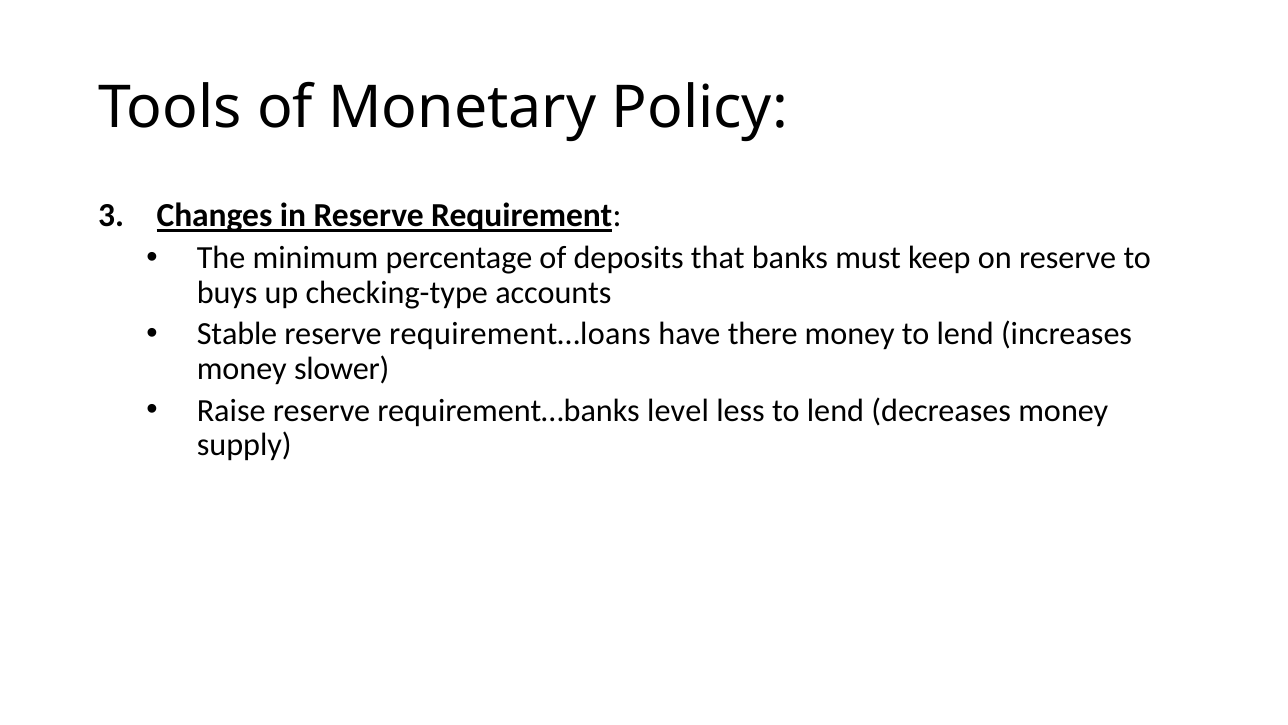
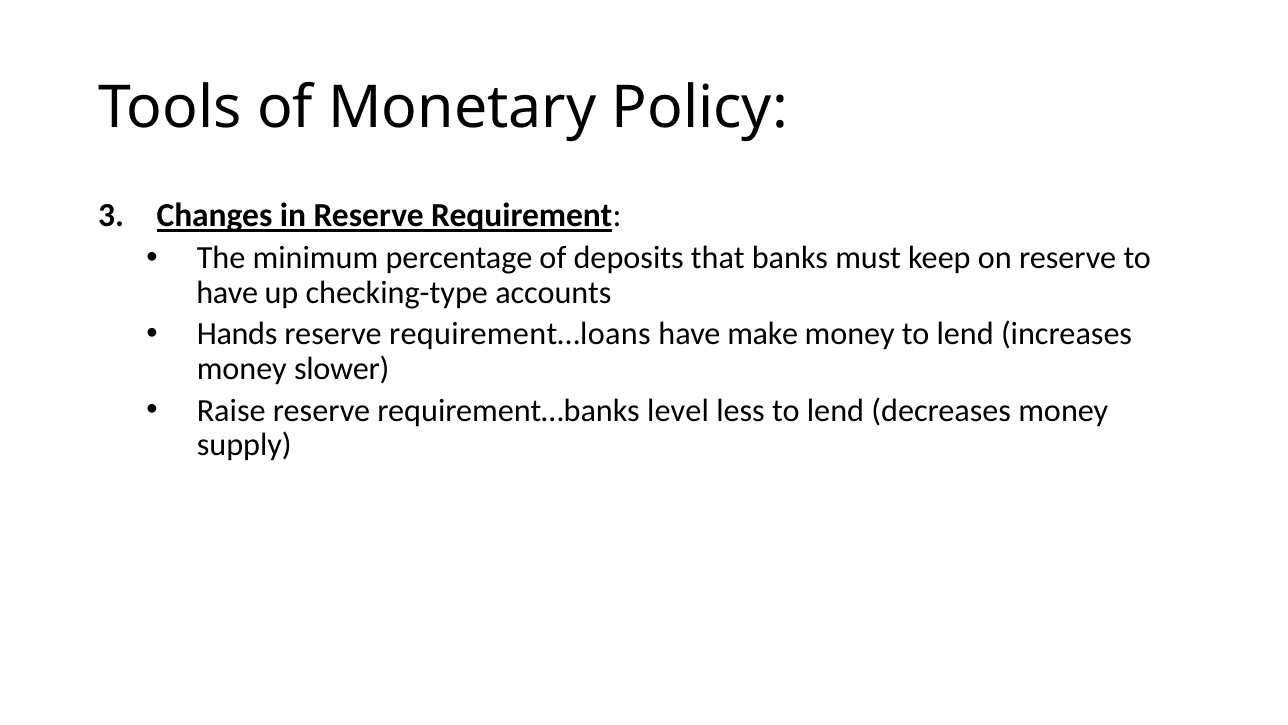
buys at (227, 293): buys -> have
Stable: Stable -> Hands
there: there -> make
